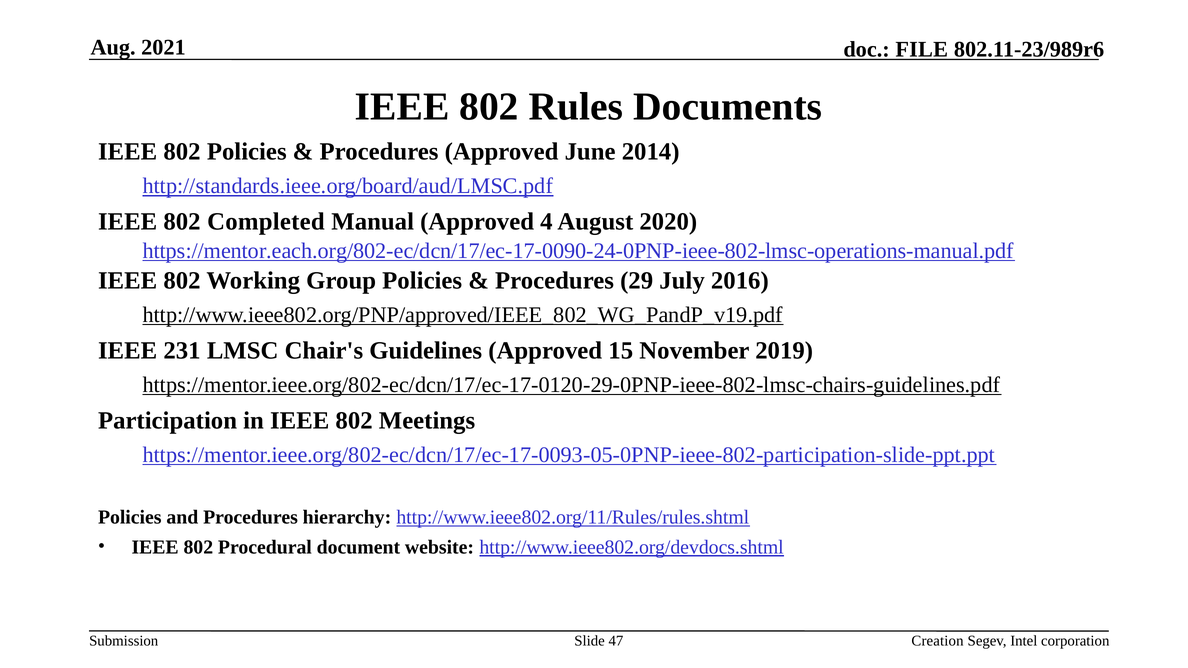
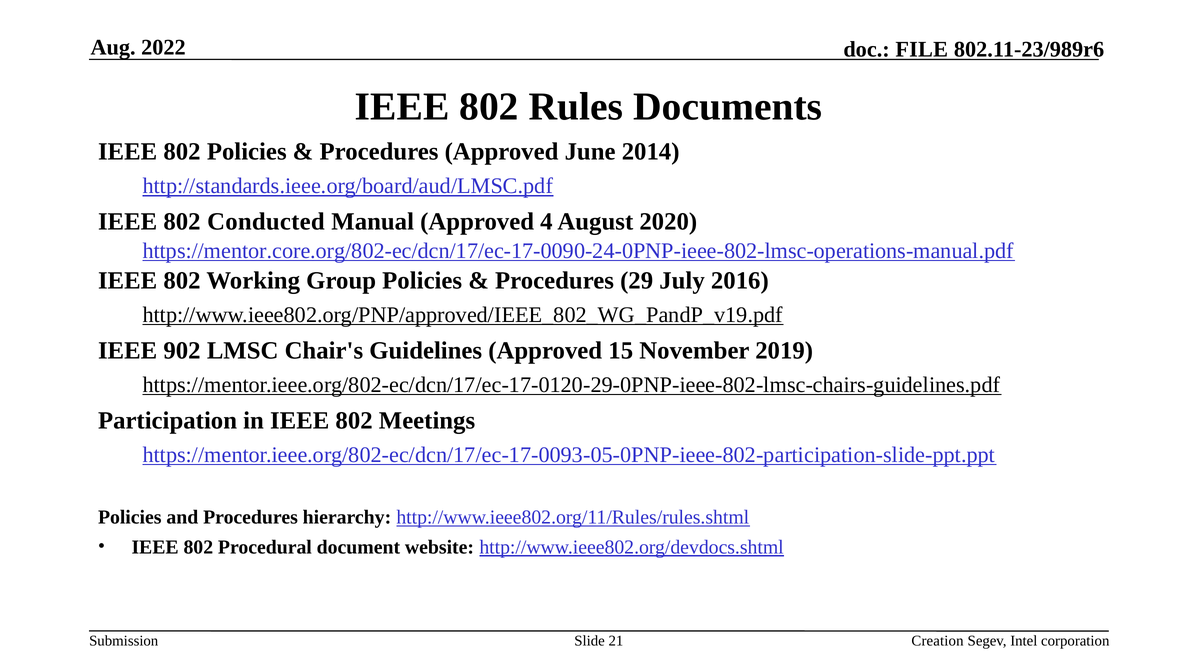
2021: 2021 -> 2022
Completed: Completed -> Conducted
https://mentor.each.org/802-ec/dcn/17/ec-17-0090-24-0PNP-ieee-802-lmsc-operations-manual.pdf: https://mentor.each.org/802-ec/dcn/17/ec-17-0090-24-0PNP-ieee-802-lmsc-operations-manual.pdf -> https://mentor.core.org/802-ec/dcn/17/ec-17-0090-24-0PNP-ieee-802-lmsc-operations-manual.pdf
231: 231 -> 902
47: 47 -> 21
